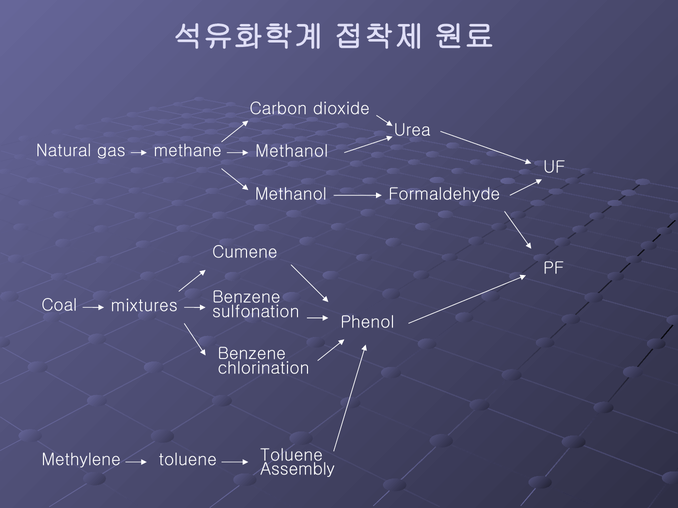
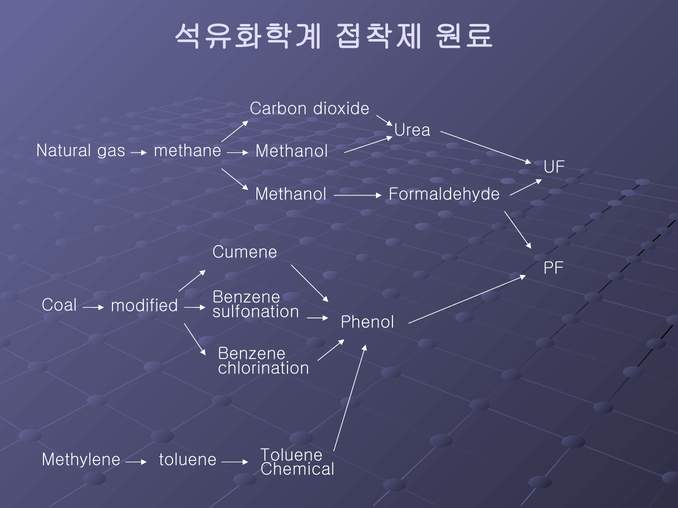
mixtures: mixtures -> modified
Assembly: Assembly -> Chemical
